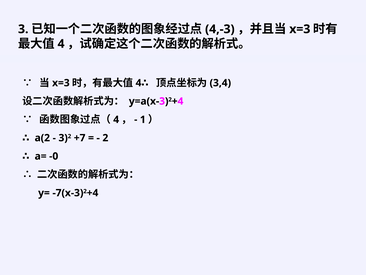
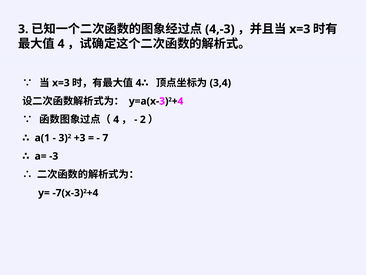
1: 1 -> 2
a(2: a(2 -> a(1
+7: +7 -> +3
2: 2 -> 7
-0: -0 -> -3
